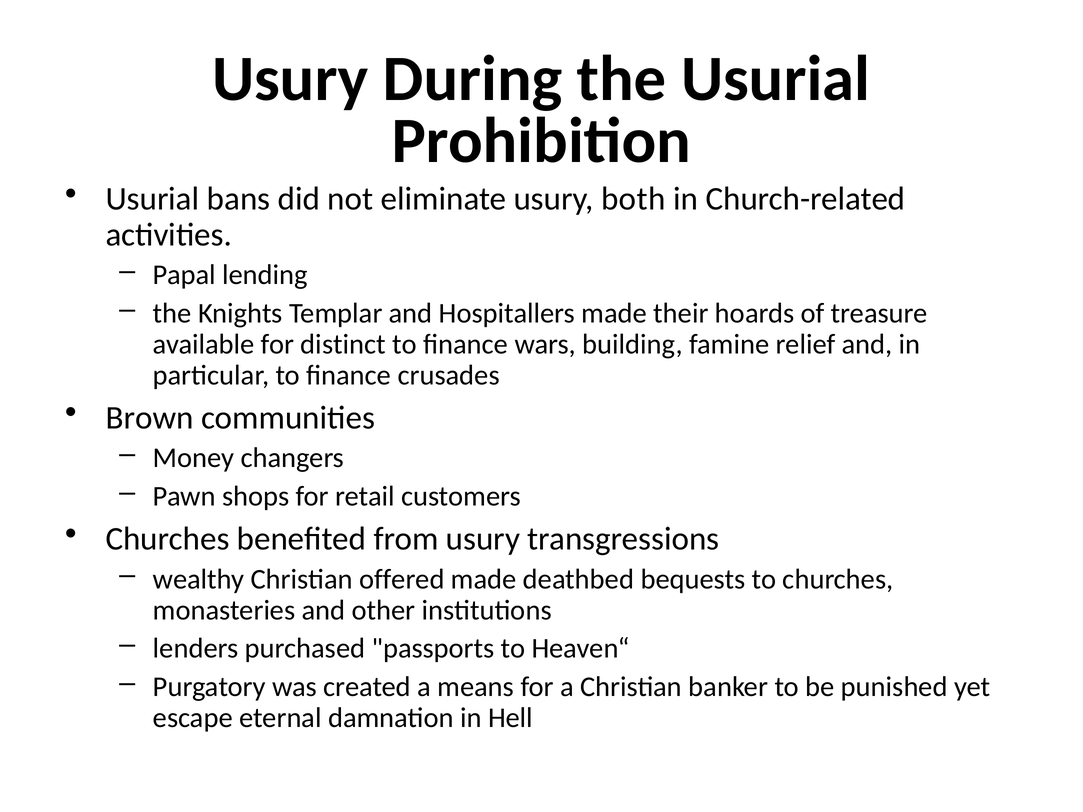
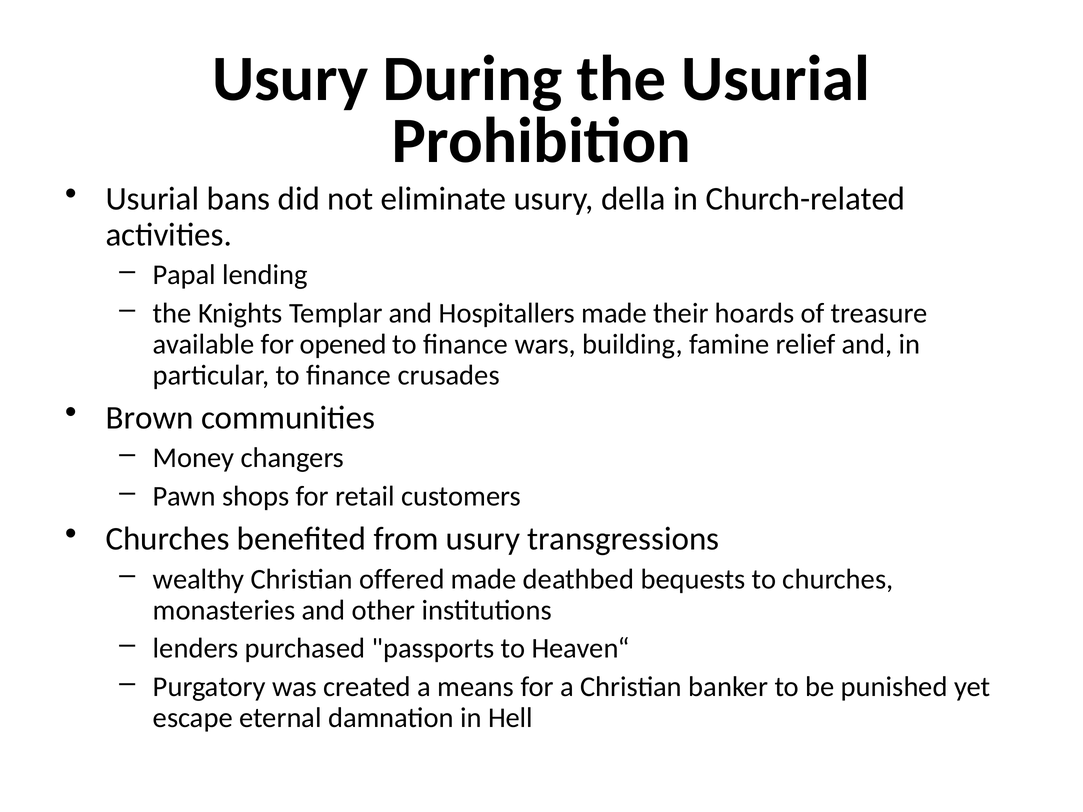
both: both -> della
distinct: distinct -> opened
